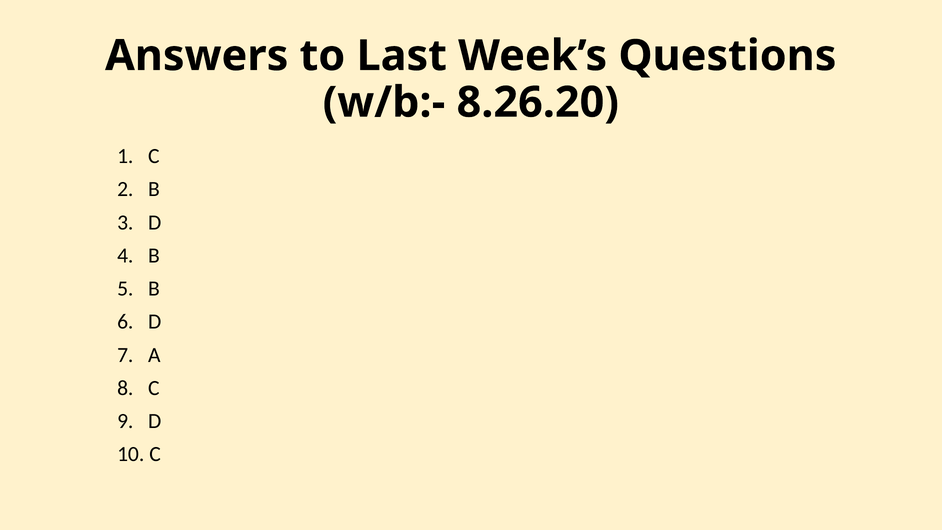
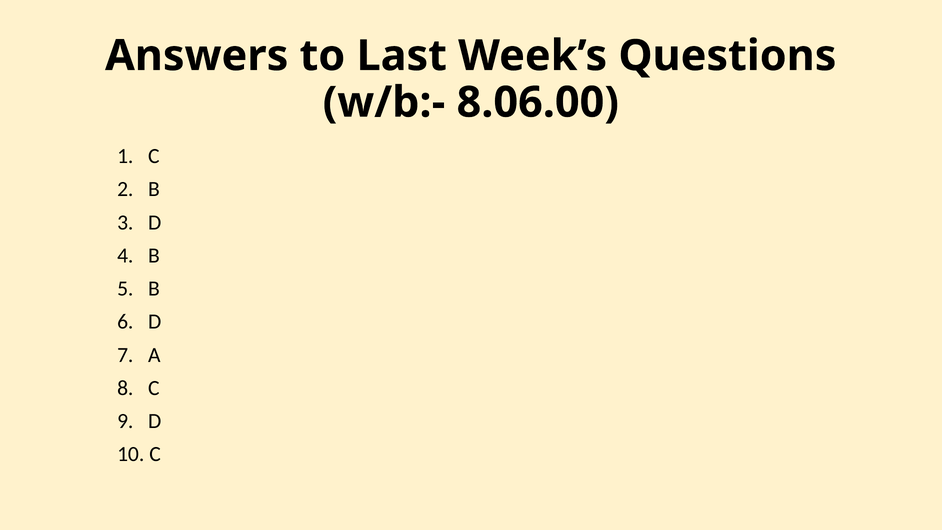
8.26.20: 8.26.20 -> 8.06.00
